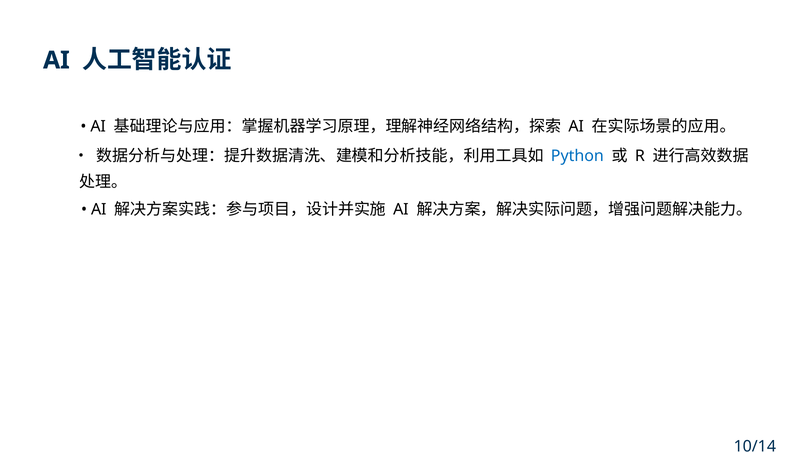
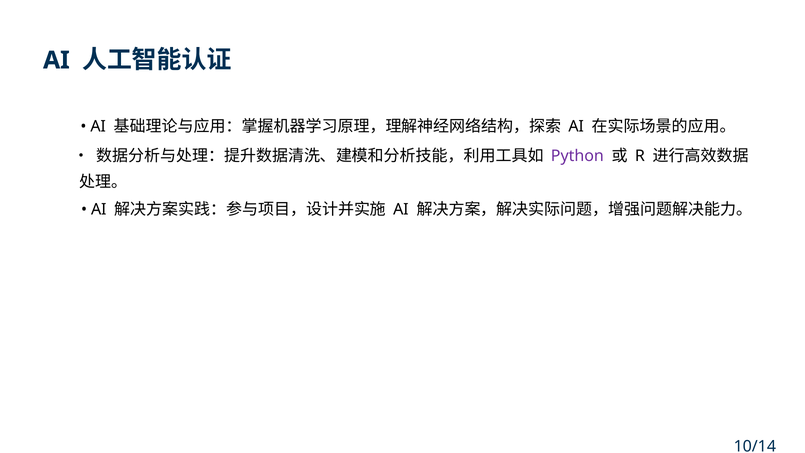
Python colour: blue -> purple
